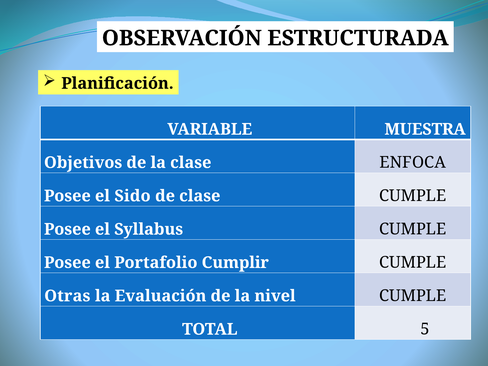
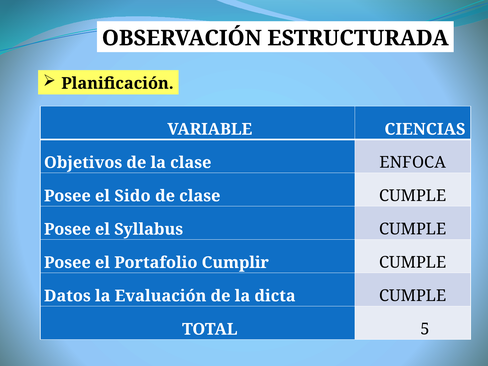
MUESTRA: MUESTRA -> CIENCIAS
Otras: Otras -> Datos
nivel: nivel -> dicta
